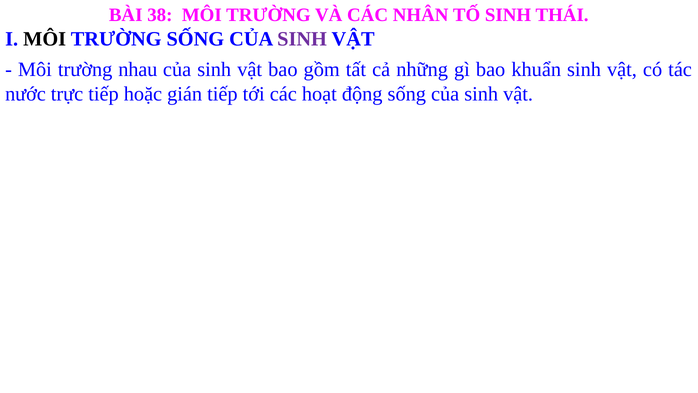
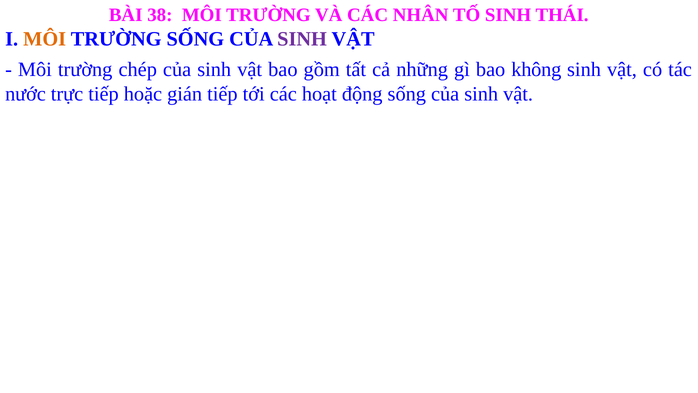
MÔI at (45, 39) colour: black -> orange
nhau: nhau -> chép
khuẩn: khuẩn -> không
